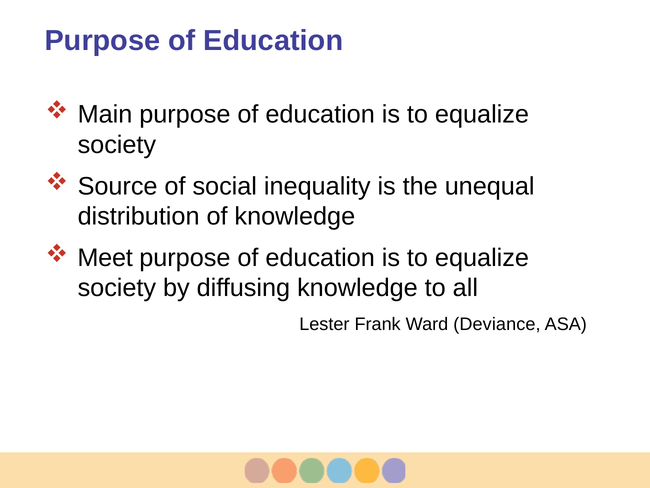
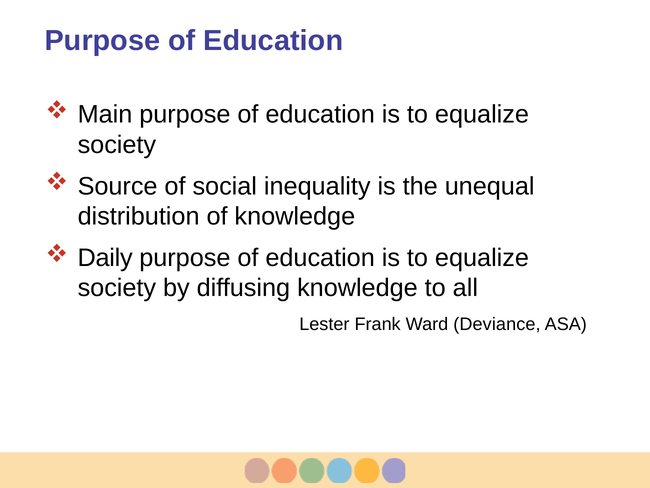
Meet: Meet -> Daily
